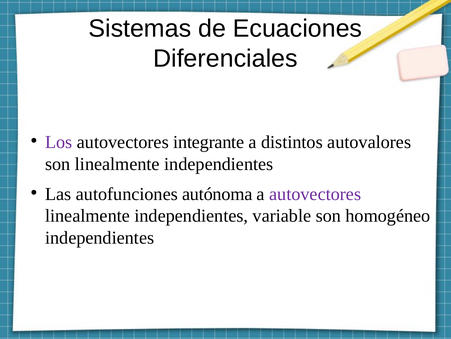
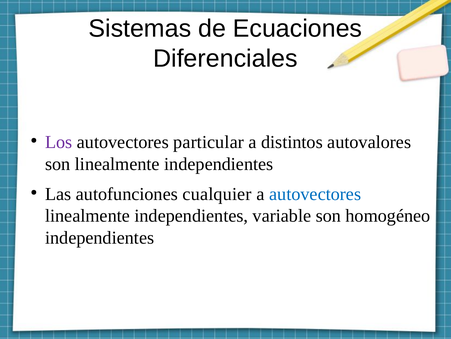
integrante: integrante -> particular
autónoma: autónoma -> cualquier
autovectores at (315, 194) colour: purple -> blue
